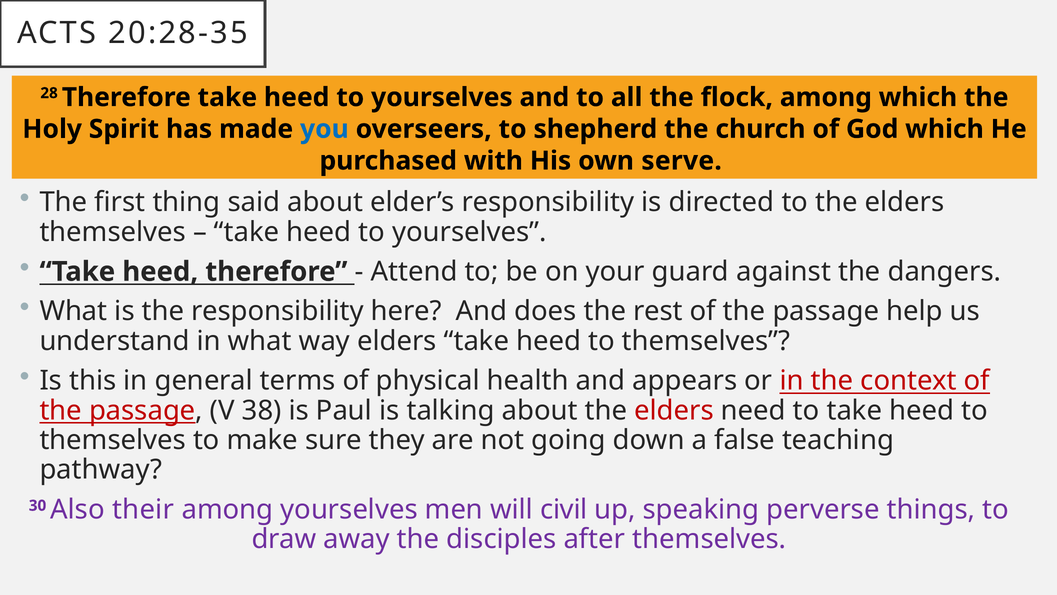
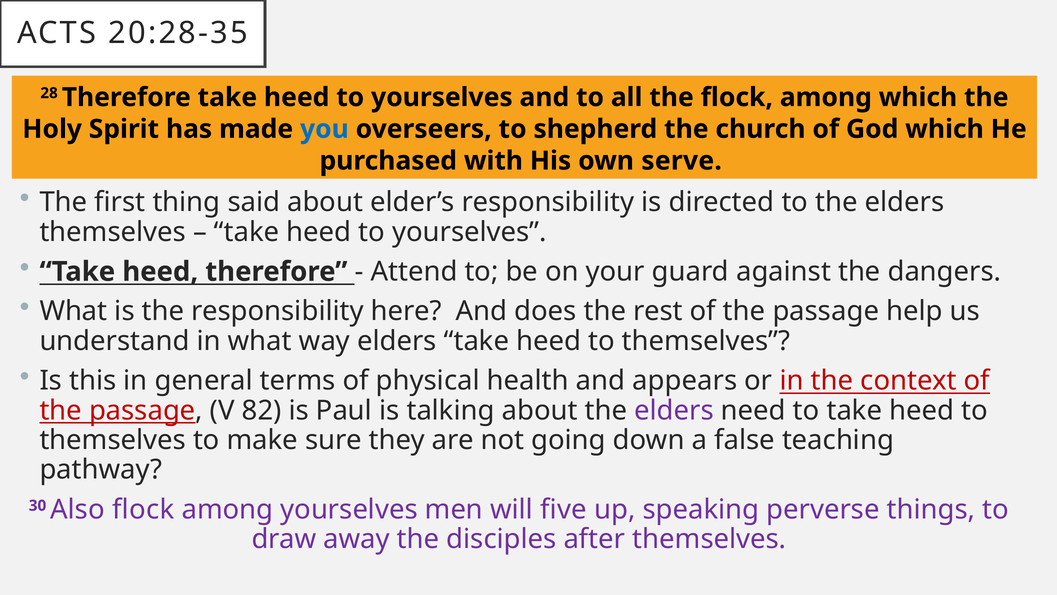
38: 38 -> 82
elders at (674, 410) colour: red -> purple
Also their: their -> flock
civil: civil -> five
